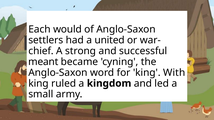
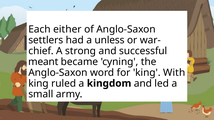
would: would -> either
united: united -> unless
